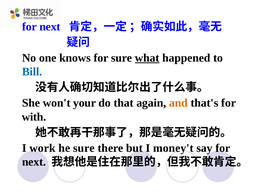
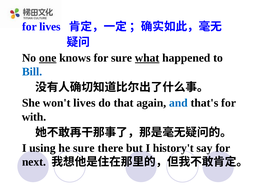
next at (50, 27): next -> lives
one underline: none -> present
won't your: your -> lives
and colour: orange -> blue
work: work -> using
money't: money't -> history't
